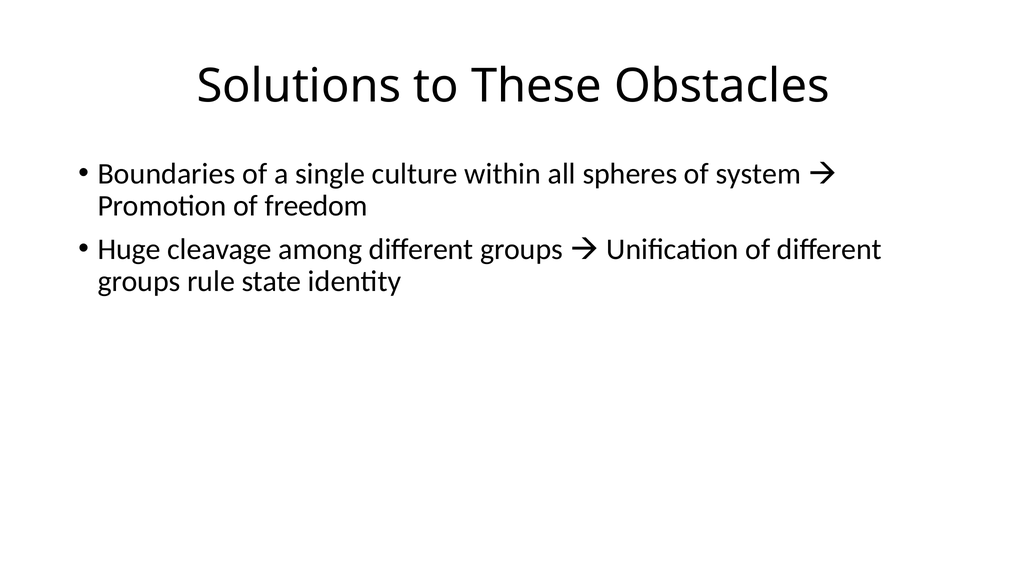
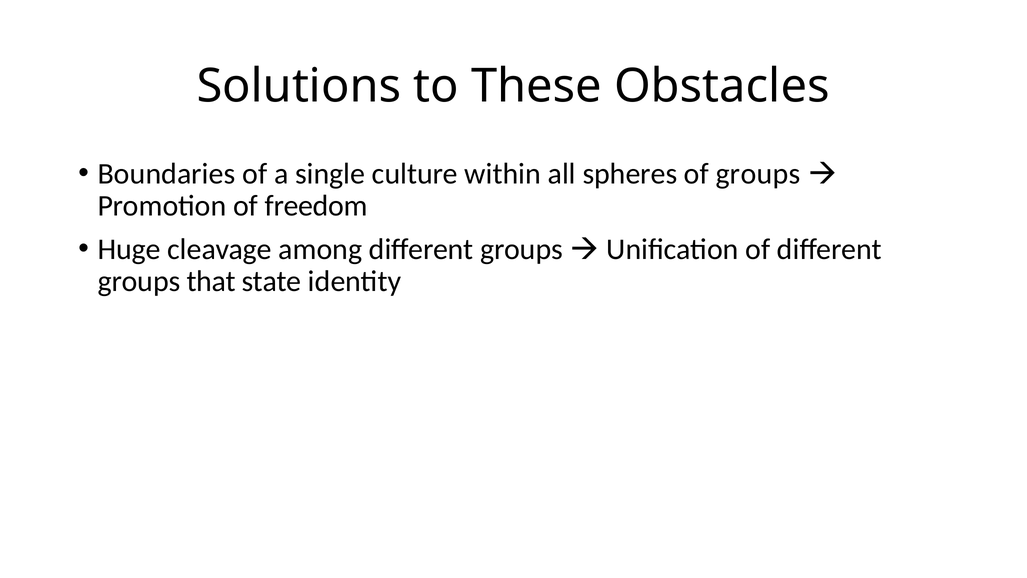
of system: system -> groups
rule: rule -> that
